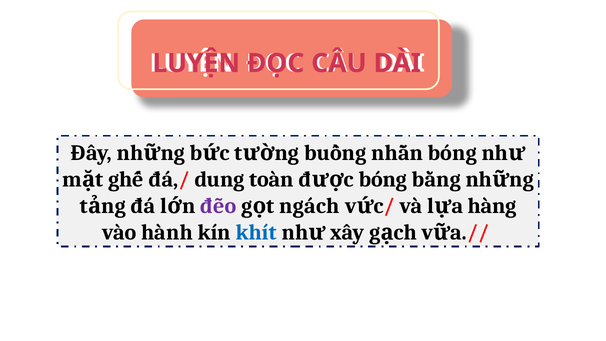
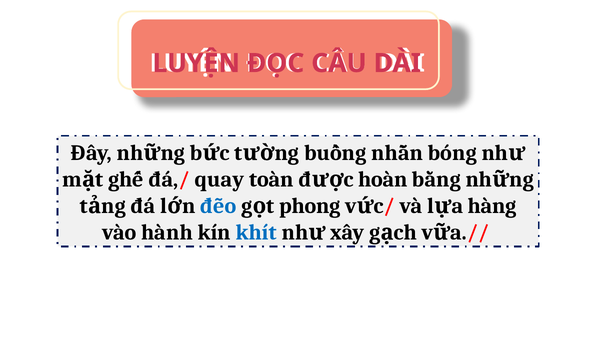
dung: dung -> quay
bóng at (383, 179): bóng -> hoàn
đẽo colour: purple -> blue
ngách: ngách -> phong
